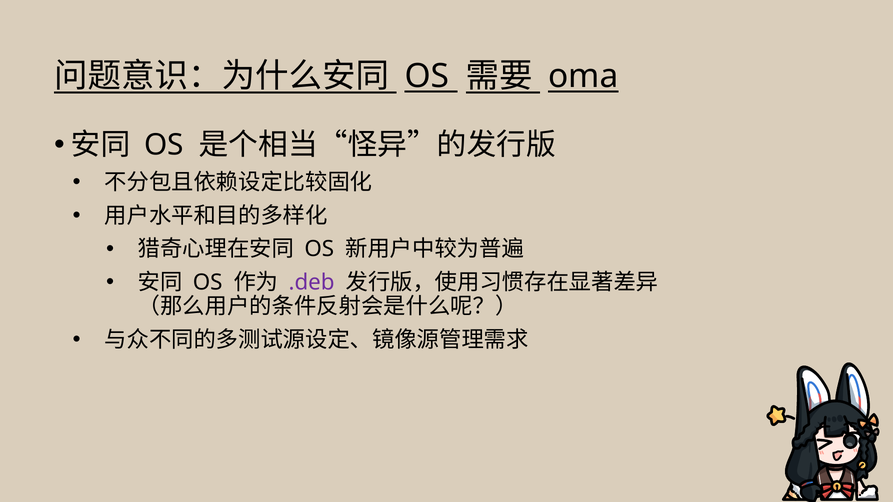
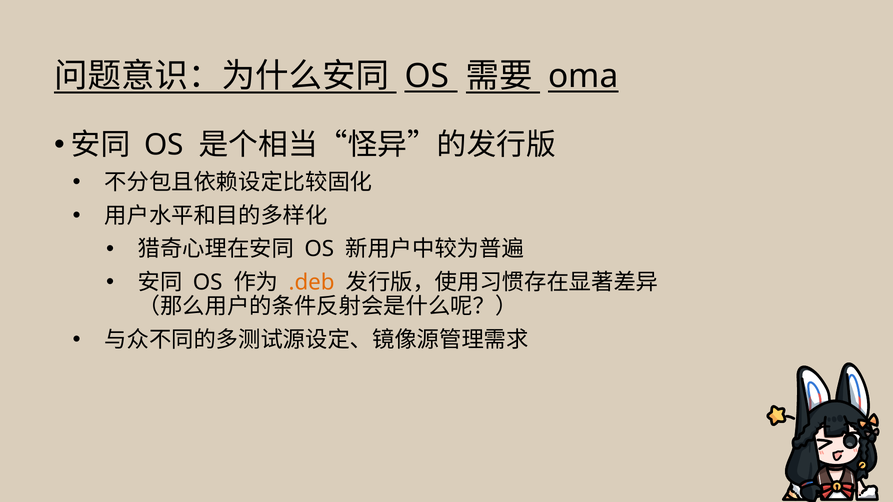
.deb colour: purple -> orange
